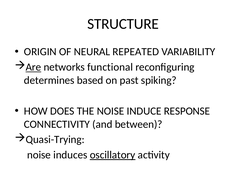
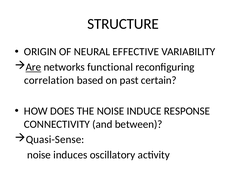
REPEATED: REPEATED -> EFFECTIVE
determines: determines -> correlation
spiking: spiking -> certain
Quasi-Trying: Quasi-Trying -> Quasi-Sense
oscillatory underline: present -> none
